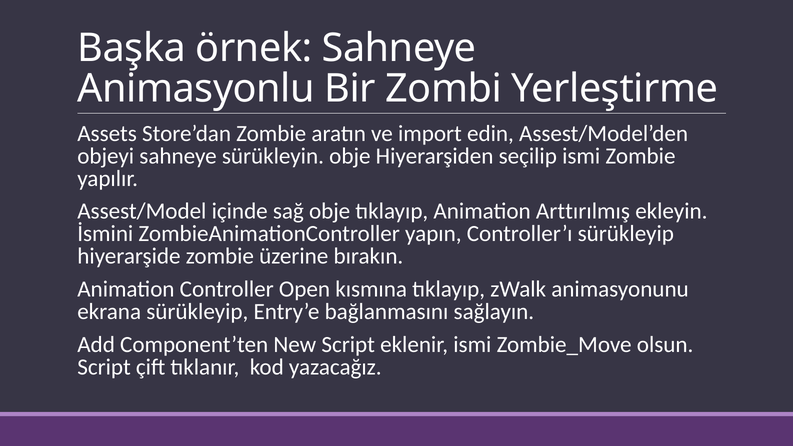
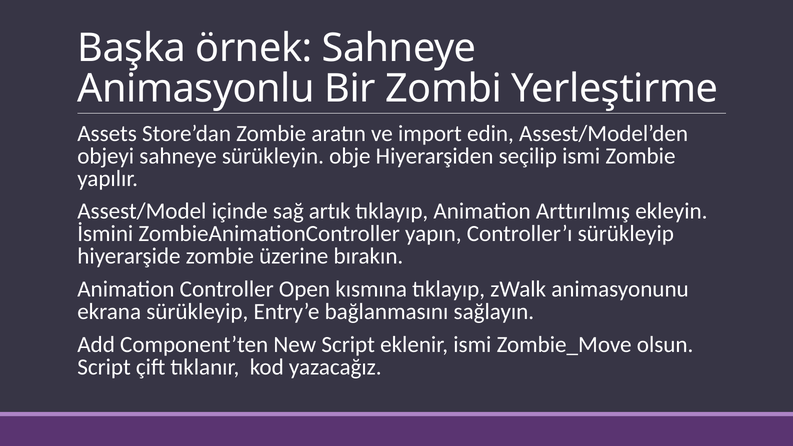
sağ obje: obje -> artık
